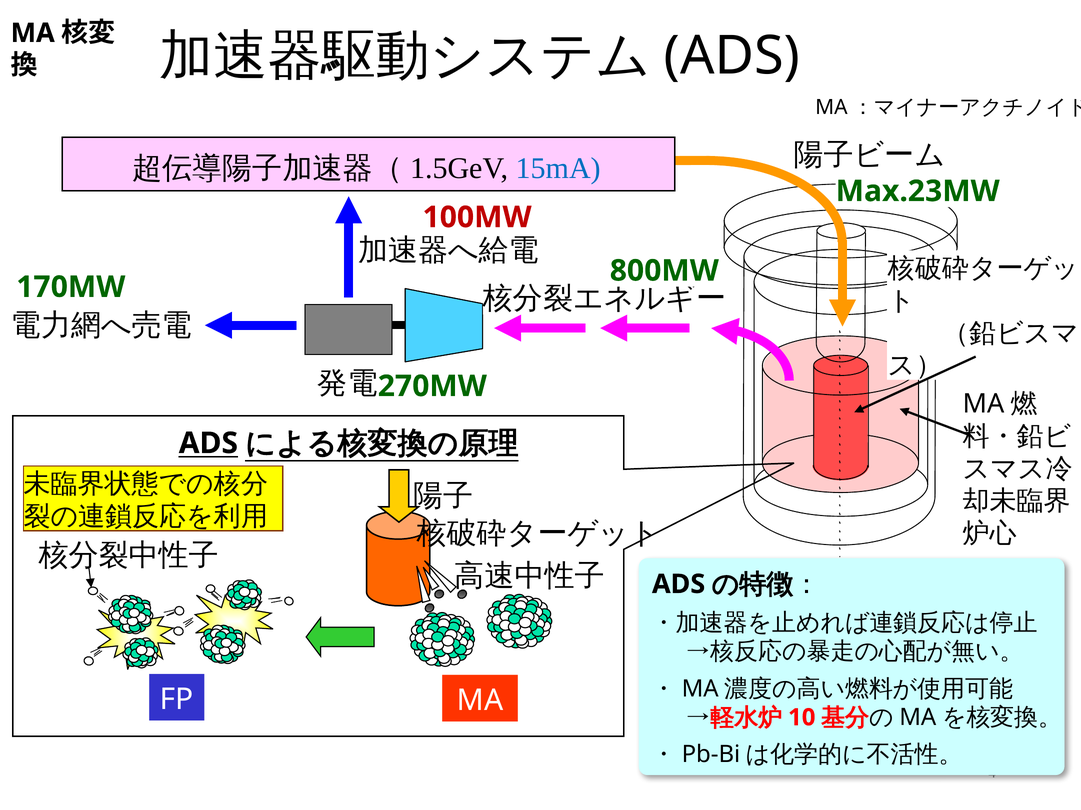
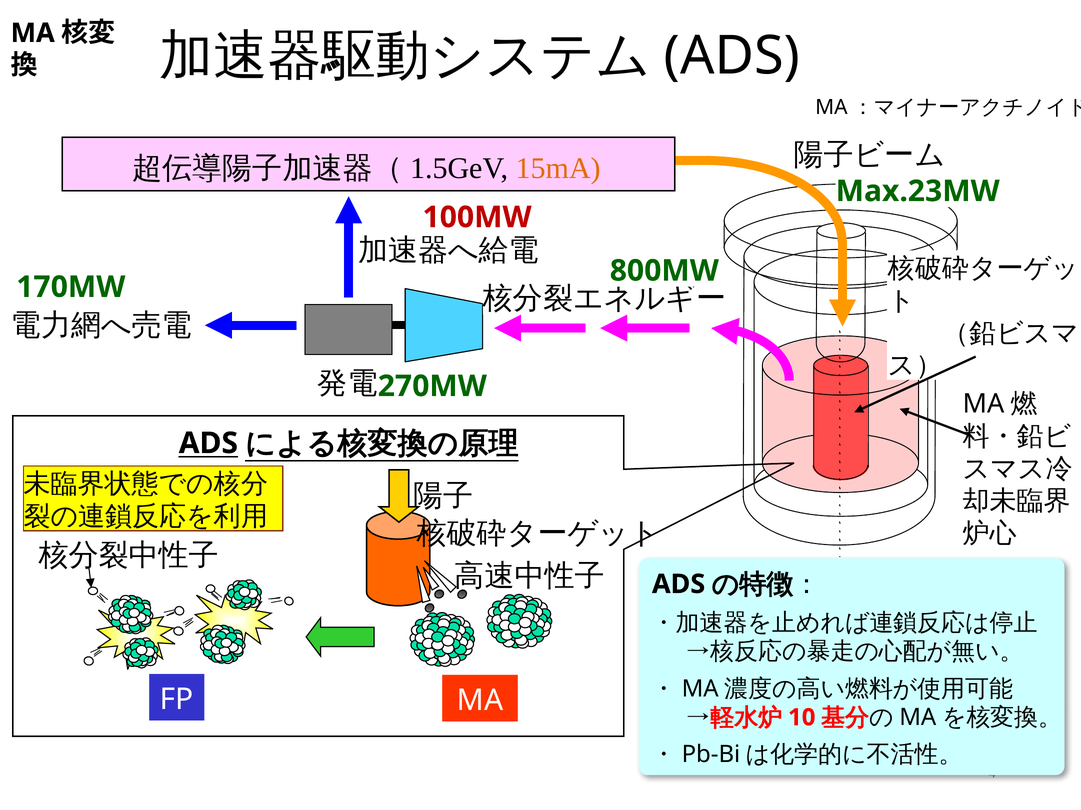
15mA colour: blue -> orange
